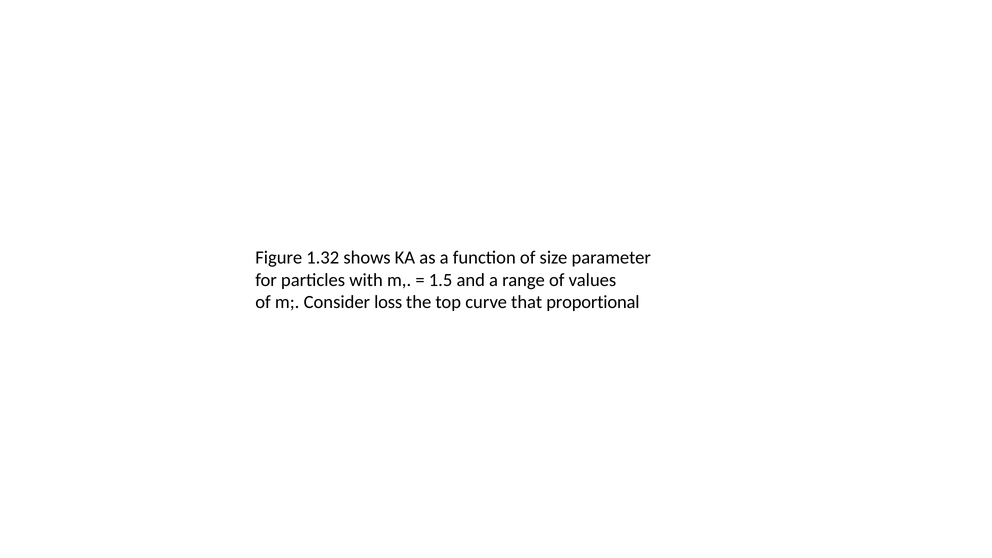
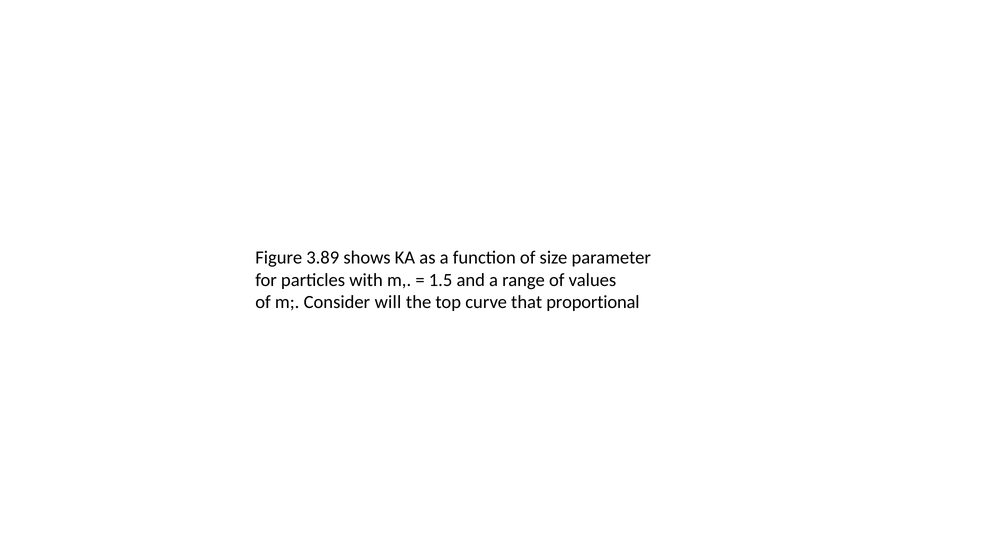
1.32: 1.32 -> 3.89
loss: loss -> will
